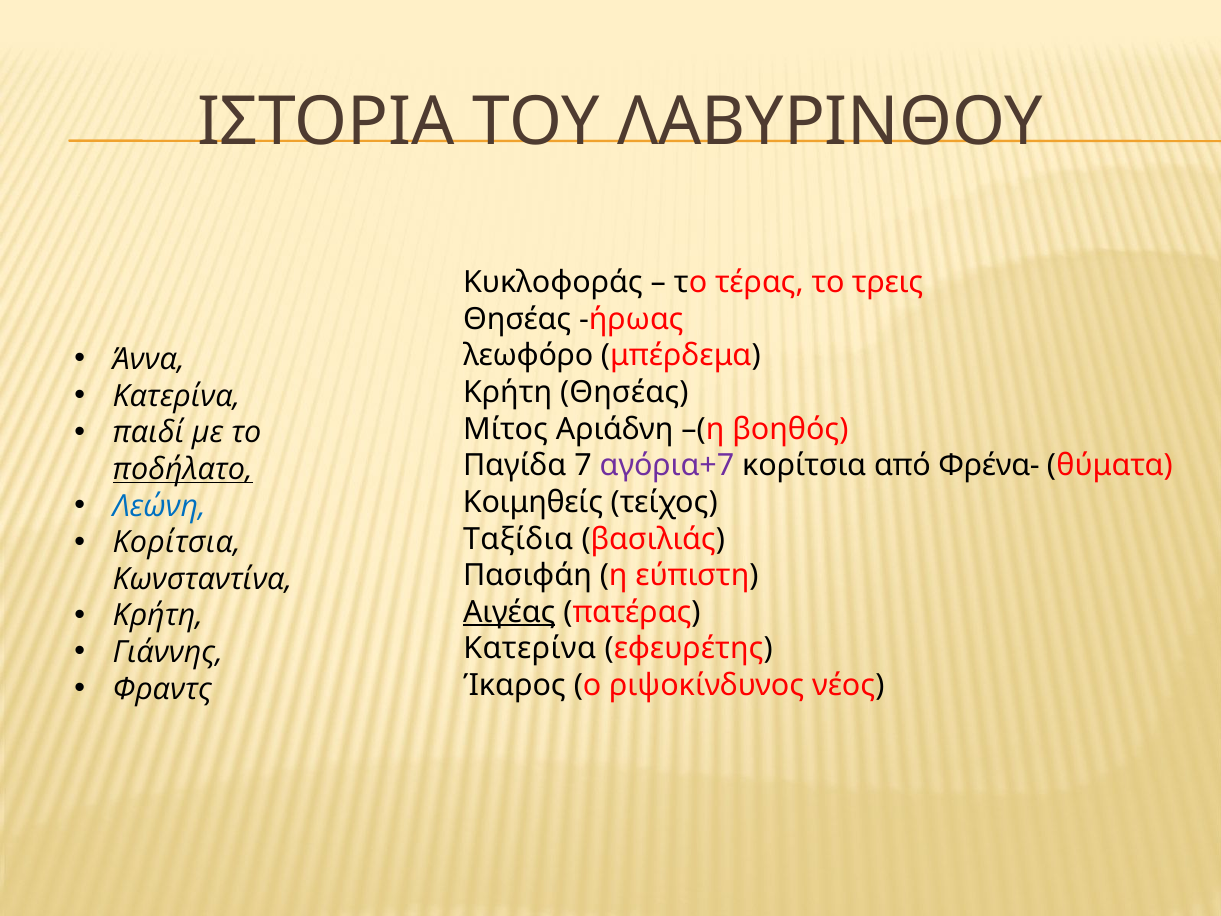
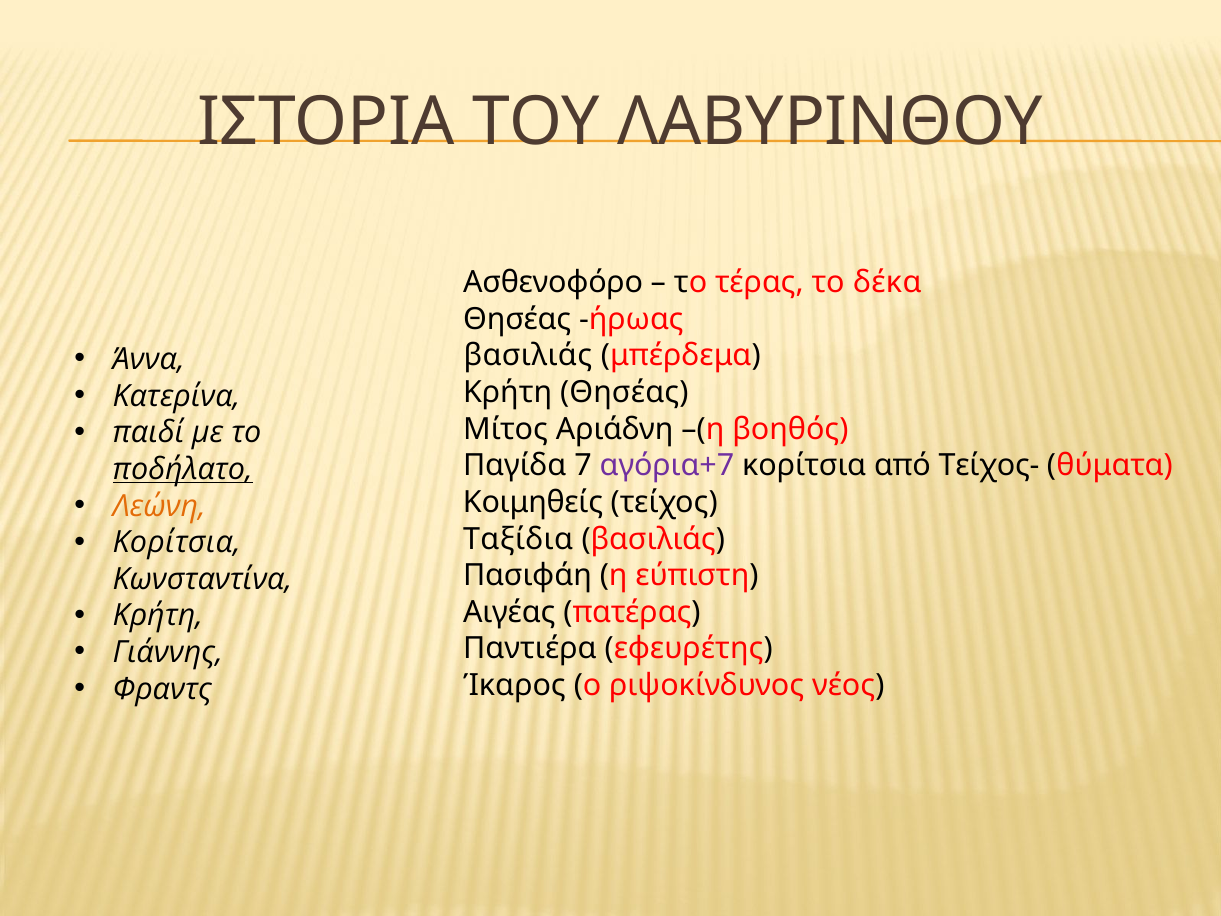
Κυκλοφοράς: Κυκλοφοράς -> Ασθενοφόρο
τρεις: τρεις -> δέκα
λεωφόρο at (528, 356): λεωφόρο -> βασιλιάς
Φρένα-: Φρένα- -> Τείχος-
Λεώνη colour: blue -> orange
Αιγέας underline: present -> none
Κατερίνα at (530, 649): Κατερίνα -> Παντιέρα
